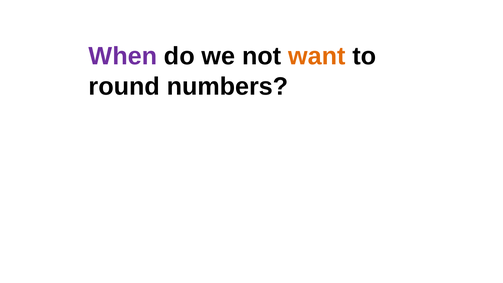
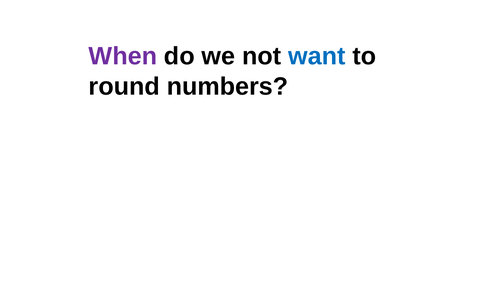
want colour: orange -> blue
